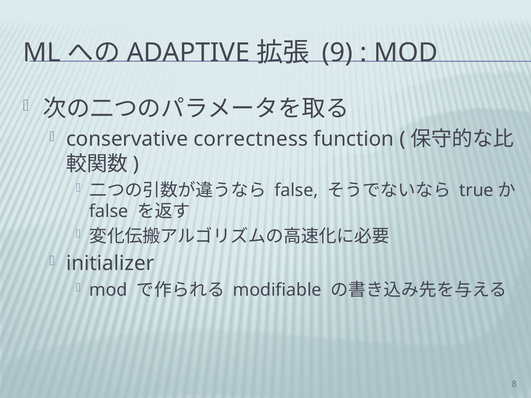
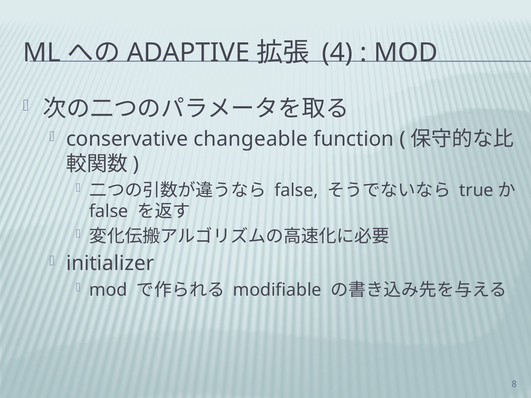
9: 9 -> 4
correctness: correctness -> changeable
